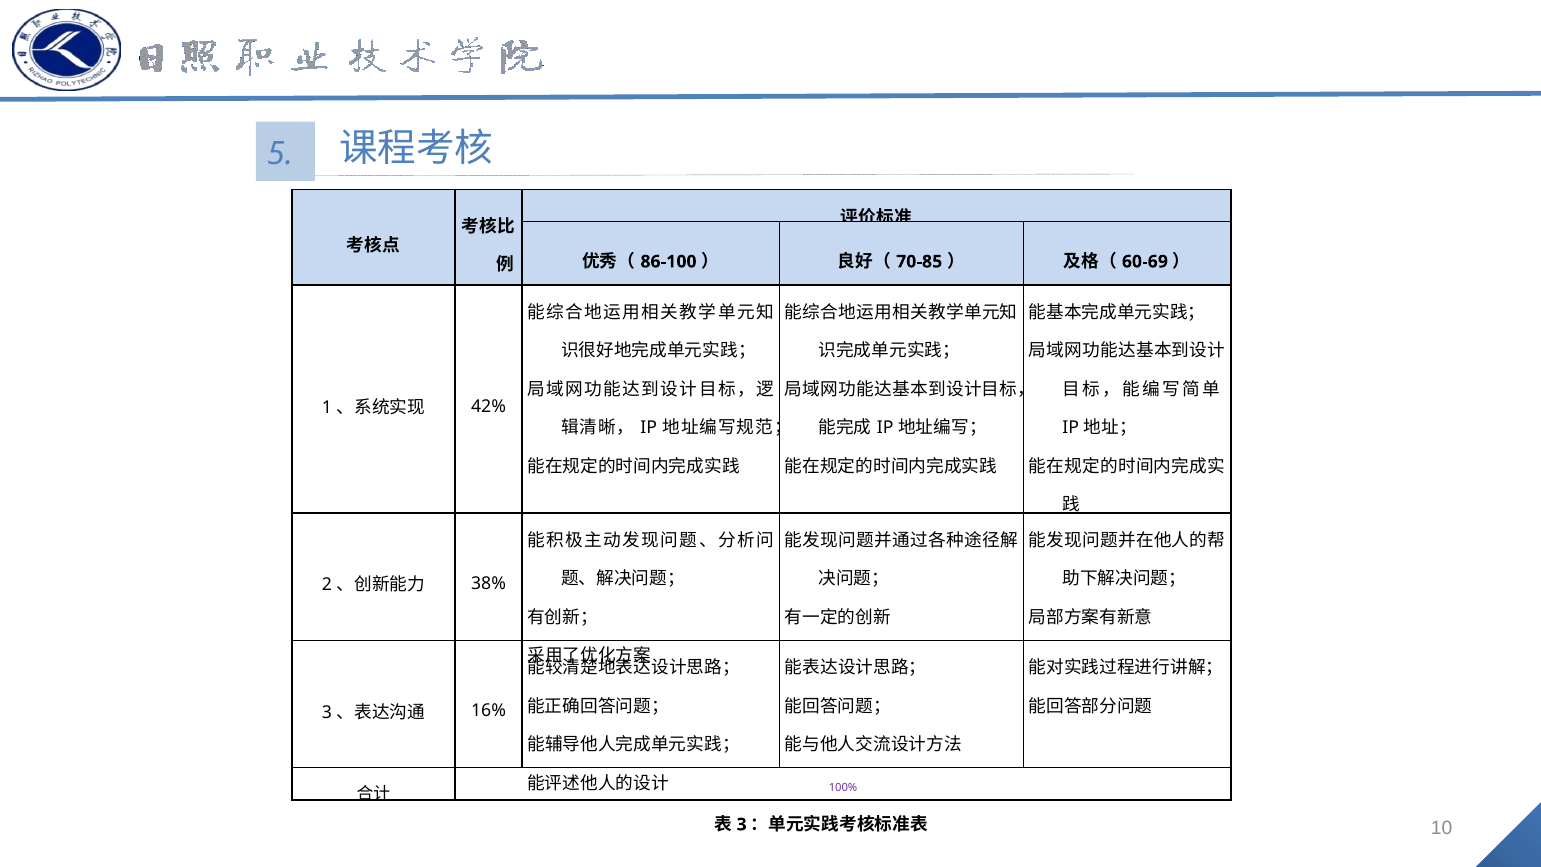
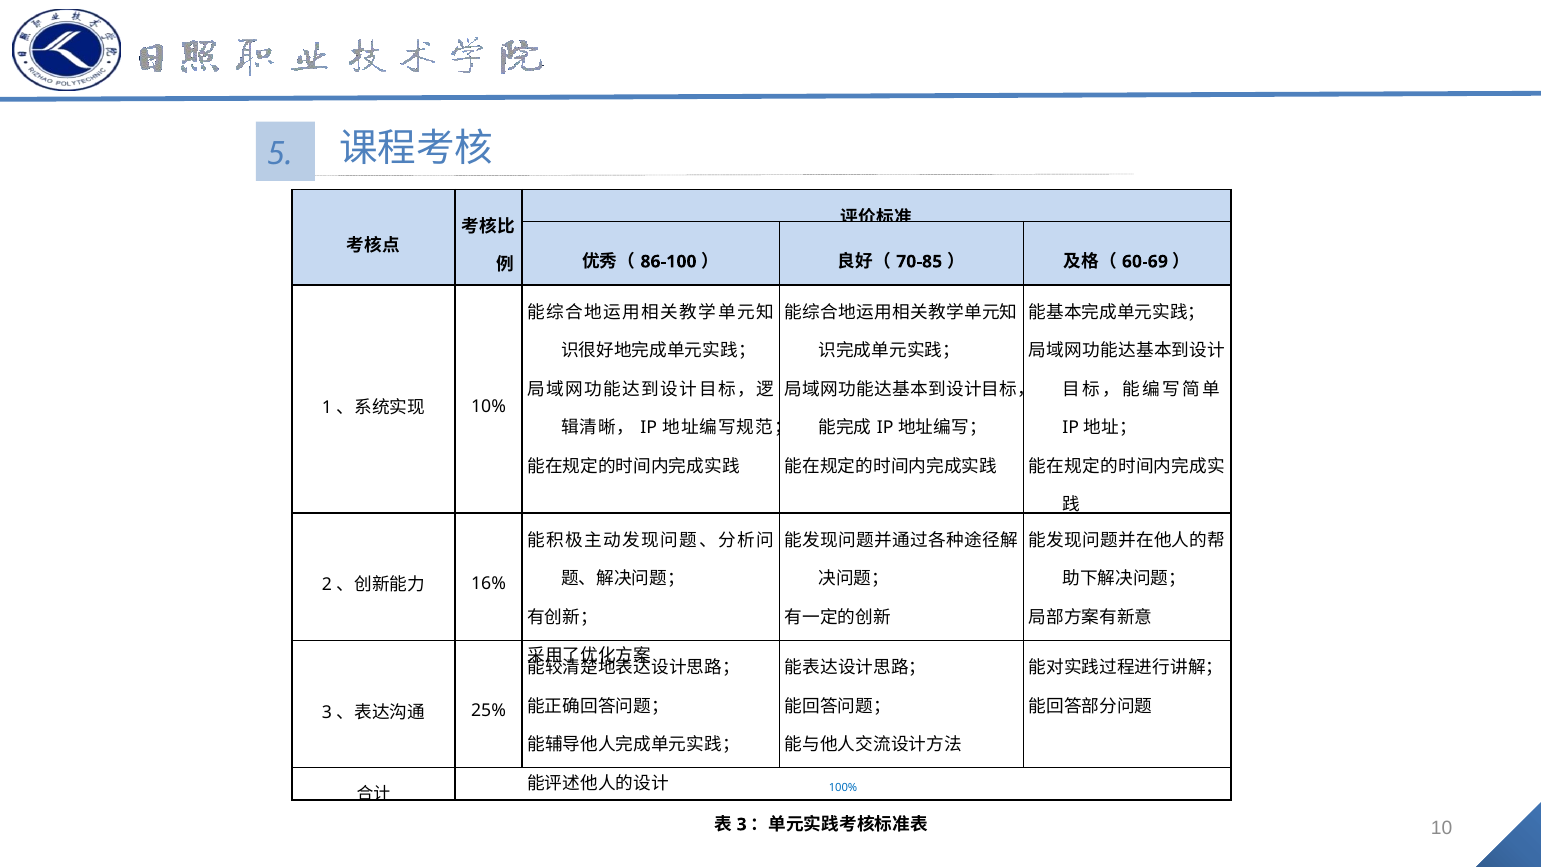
42%: 42% -> 10%
38%: 38% -> 16%
16%: 16% -> 25%
100% colour: purple -> blue
